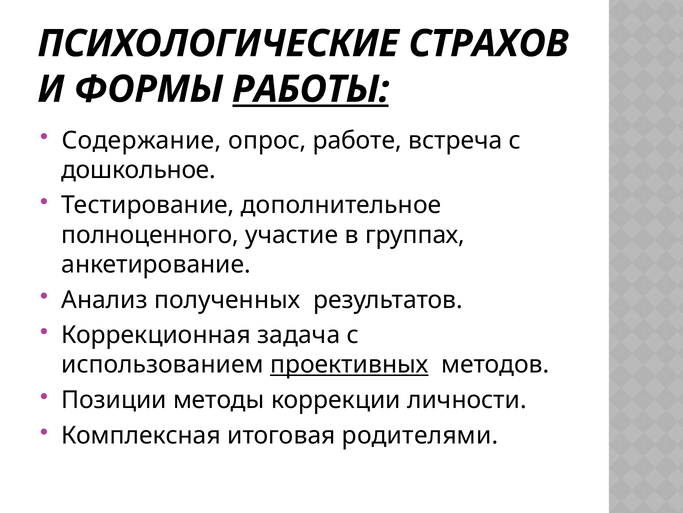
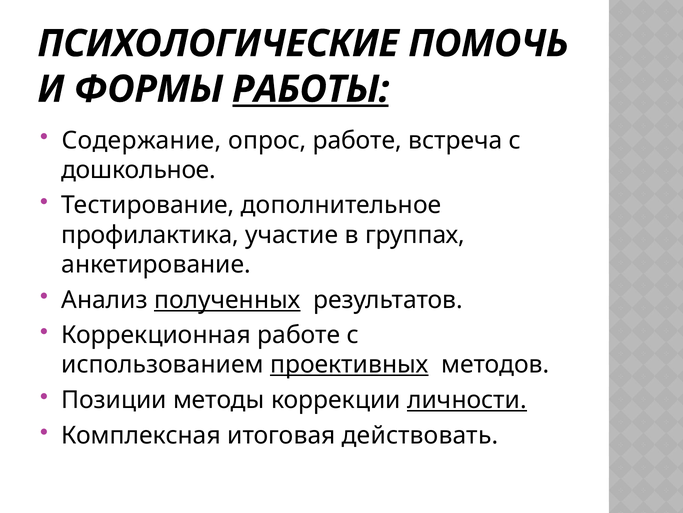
СТРАХОВ: СТРАХОВ -> ПОМОЧЬ
полноценного: полноценного -> профилактика
полученных underline: none -> present
Коррекционная задача: задача -> работе
личности underline: none -> present
родителями: родителями -> действовать
